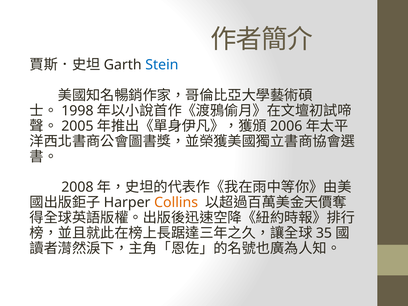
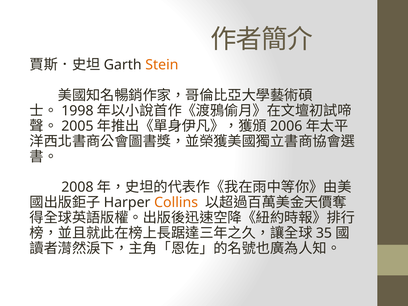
Stein colour: blue -> orange
